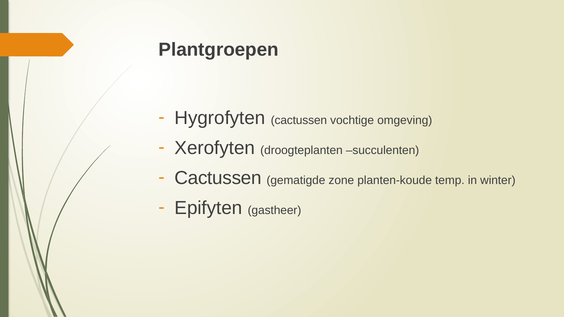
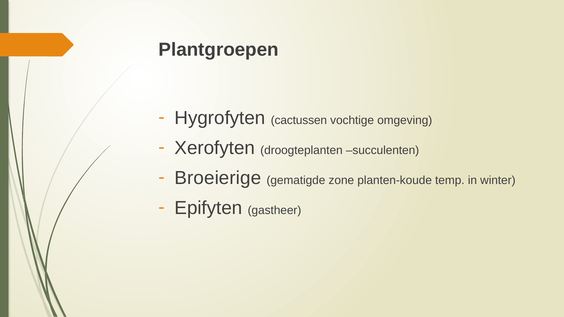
Cactussen at (218, 178): Cactussen -> Broeierige
